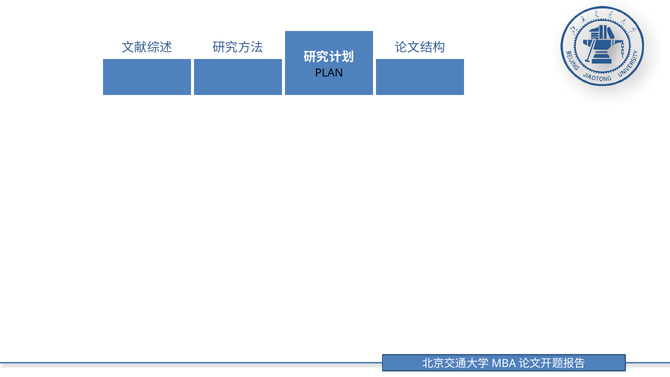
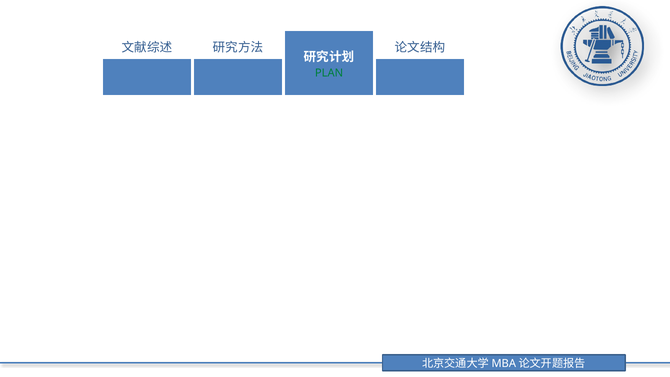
PLAN colour: black -> green
